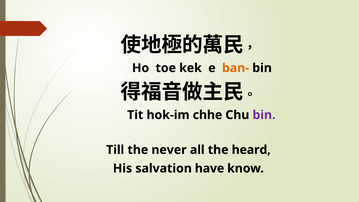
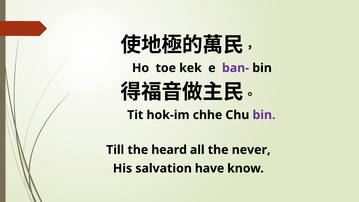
ban- colour: orange -> purple
never: never -> heard
heard: heard -> never
